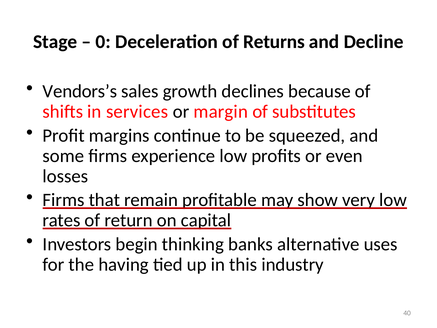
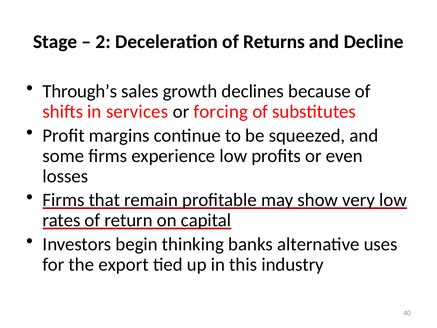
0: 0 -> 2
Vendors’s: Vendors’s -> Through’s
margin: margin -> forcing
having: having -> export
